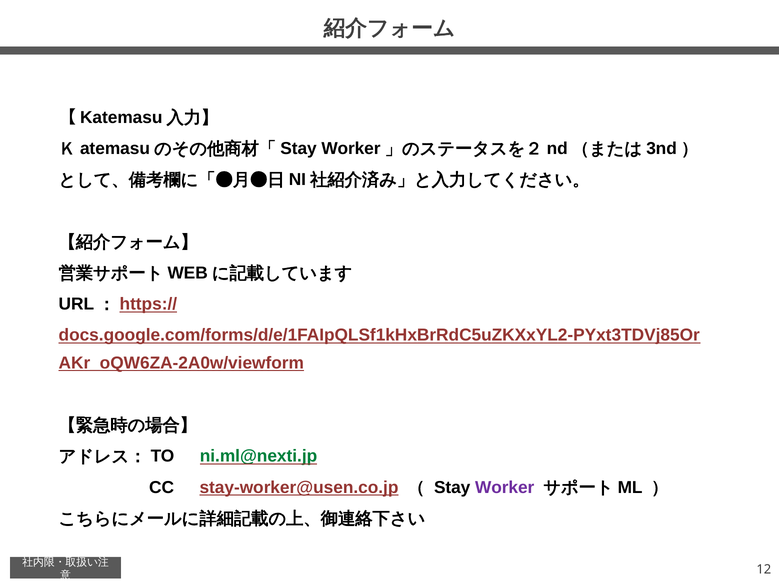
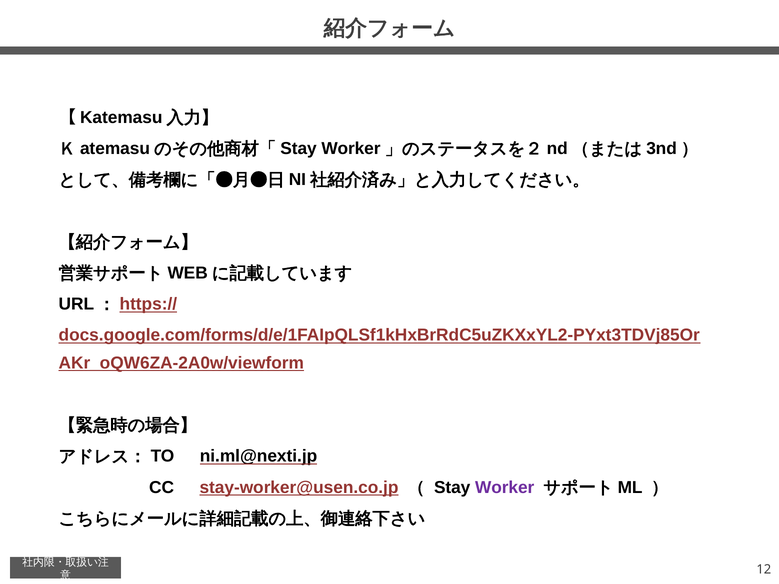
ni.ml@nexti.jp colour: green -> black
